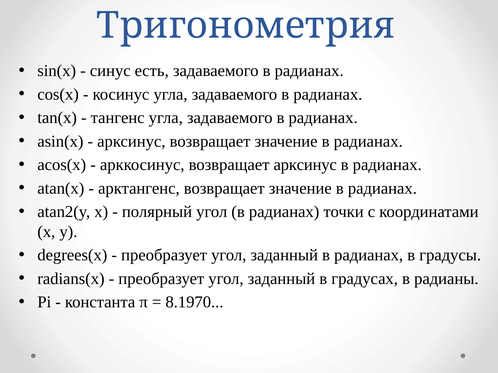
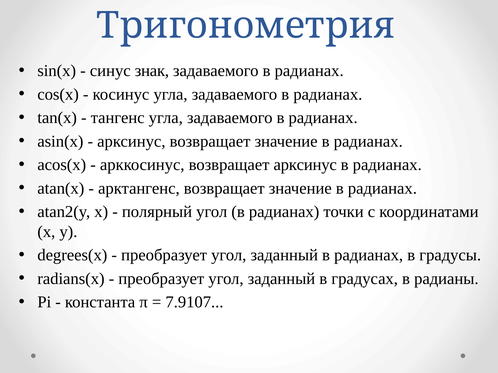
есть: есть -> знак
8.1970: 8.1970 -> 7.9107
